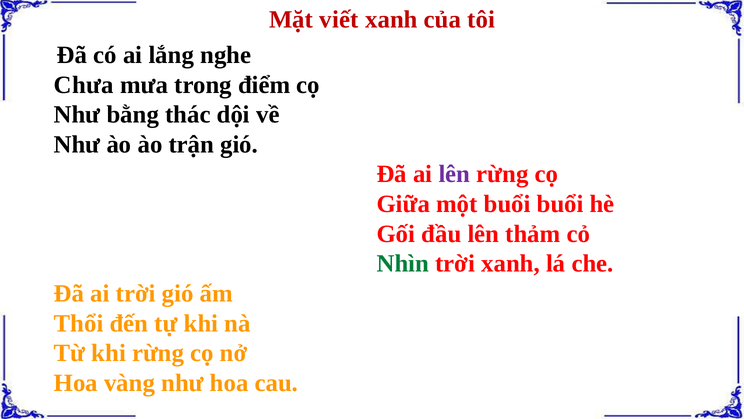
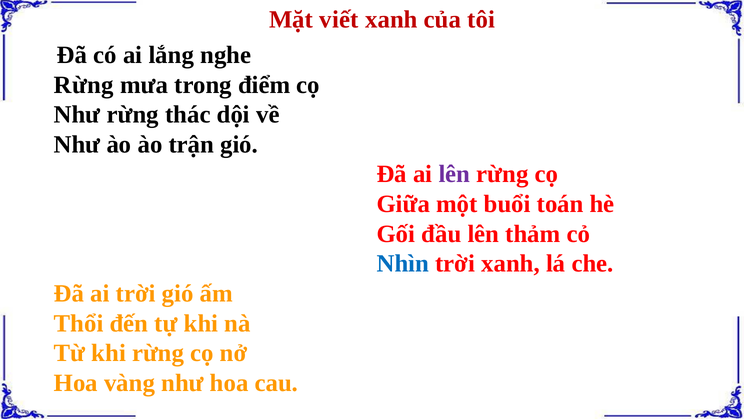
Chưa at (84, 85): Chưa -> Rừng
Như bằng: bằng -> rừng
buổi buổi: buổi -> toán
Nhìn colour: green -> blue
